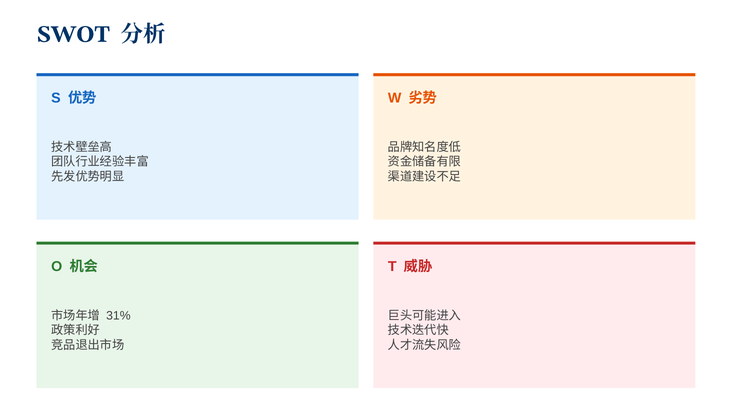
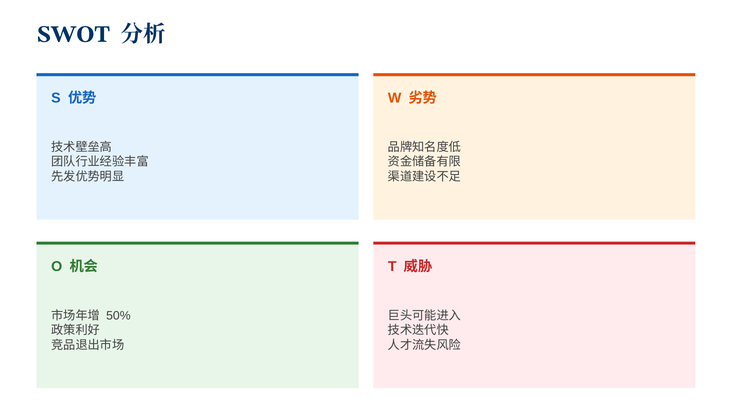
31%: 31% -> 50%
